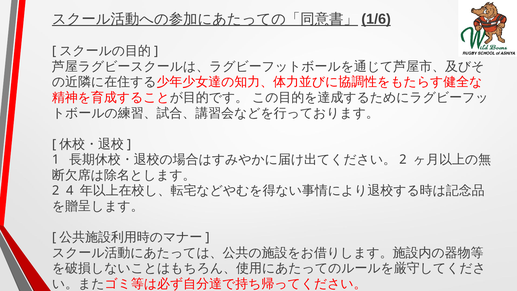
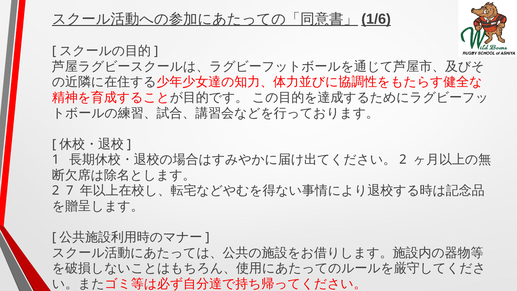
4: 4 -> 7
